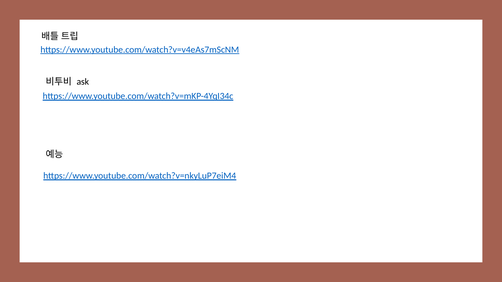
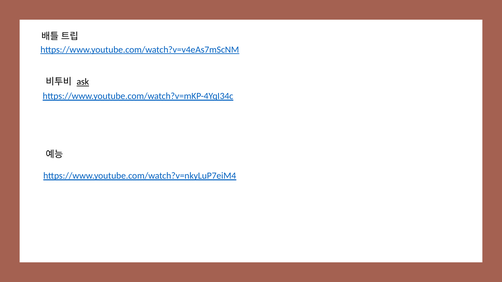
ask underline: none -> present
